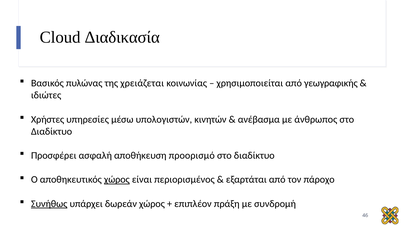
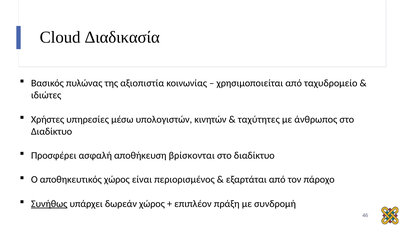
χρειάζεται: χρειάζεται -> αξιοπιστία
γεωγραφικής: γεωγραφικής -> ταχυδρομείο
ανέβασμα: ανέβασμα -> ταχύτητες
προορισμό: προορισμό -> βρίσκονται
χώρος at (117, 179) underline: present -> none
